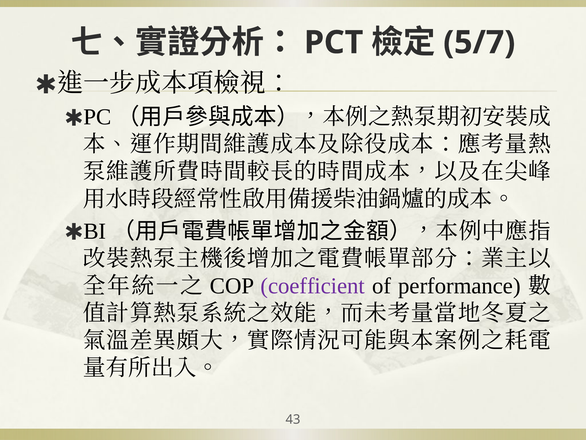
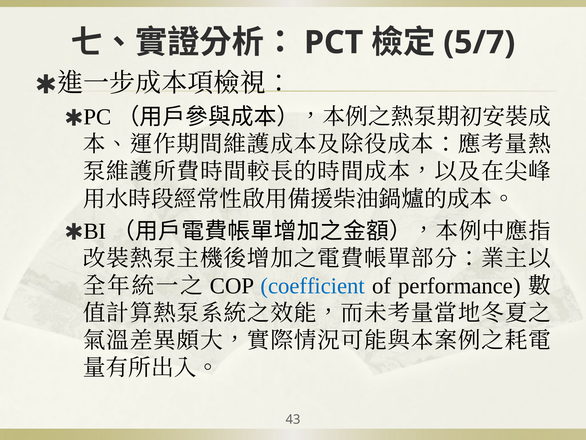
coefficient colour: purple -> blue
